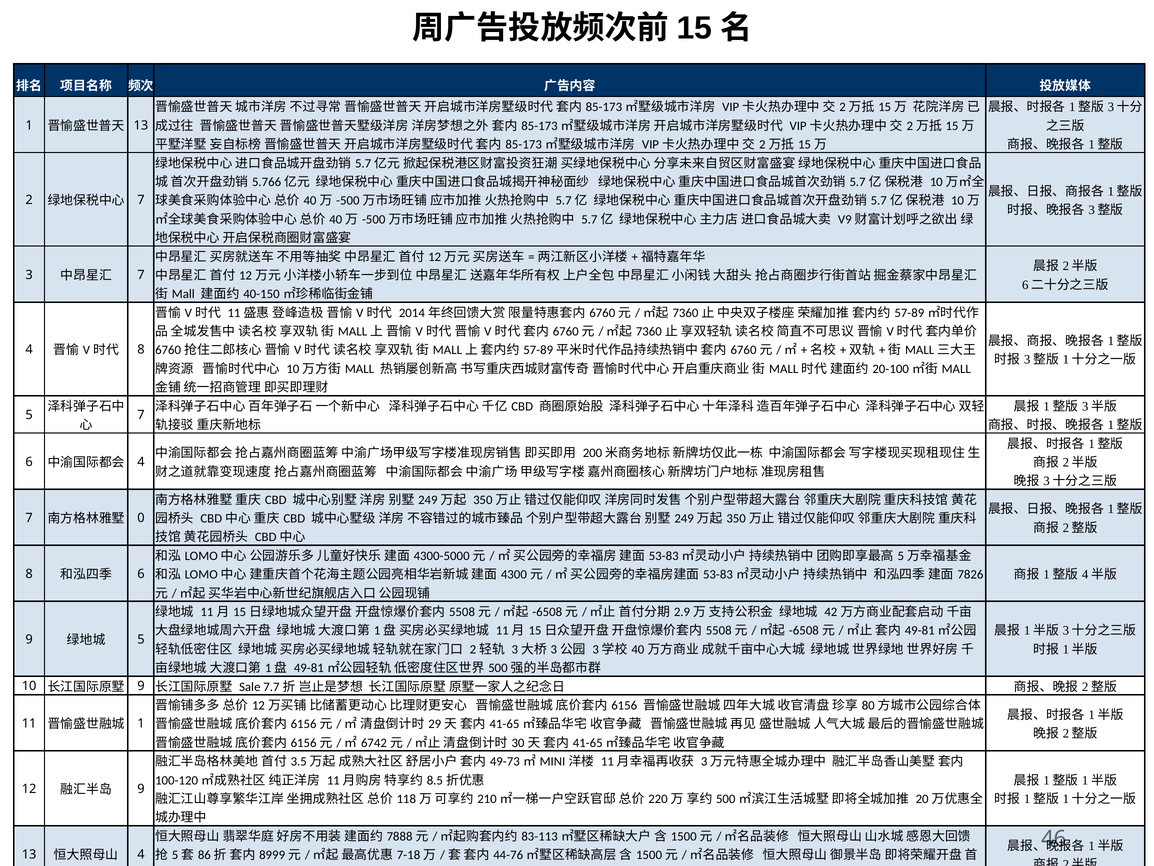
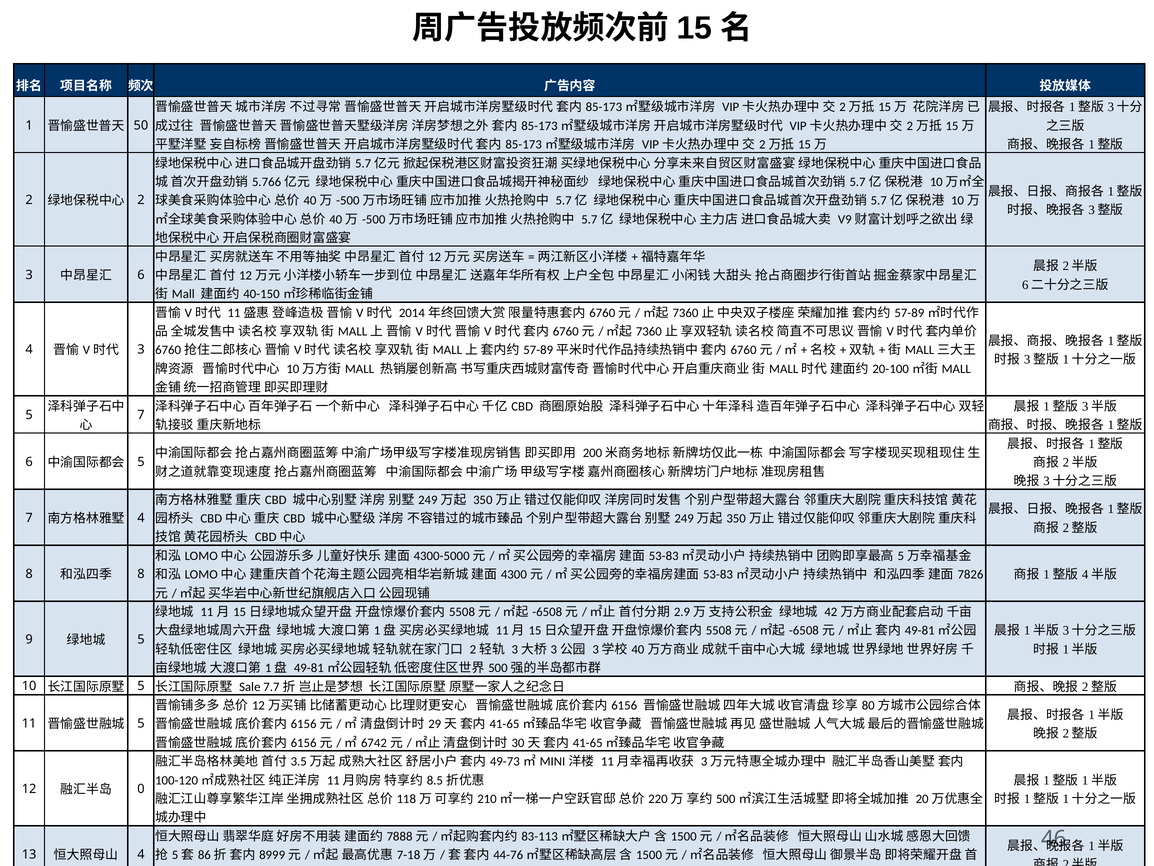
13 at (141, 125): 13 -> 50
7 at (141, 200): 7 -> 2
7 at (141, 275): 7 -> 6
8 at (141, 349): 8 -> 3
4 at (141, 462): 4 -> 5
0 at (141, 518): 0 -> 4
6 at (141, 574): 6 -> 8
9 at (141, 686): 9 -> 5
1 at (141, 723): 1 -> 5
9 at (141, 789): 9 -> 0
